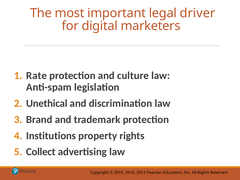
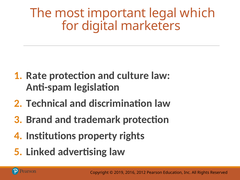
driver: driver -> which
Unethical: Unethical -> Technical
Collect: Collect -> Linked
